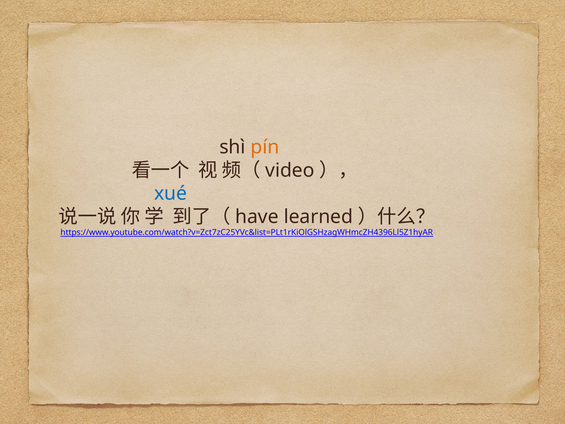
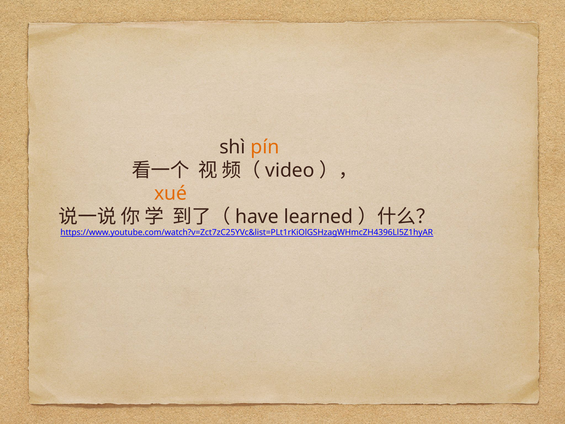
xué colour: blue -> orange
